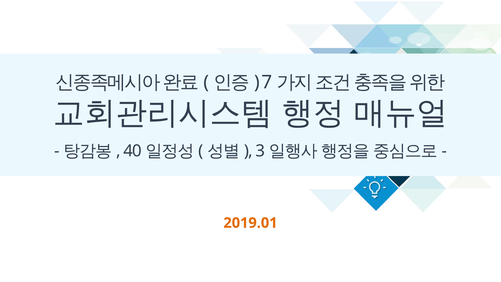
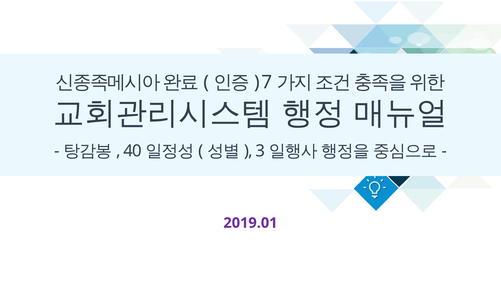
2019.01 colour: orange -> purple
